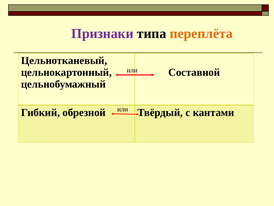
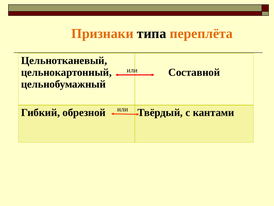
Признаки colour: purple -> orange
